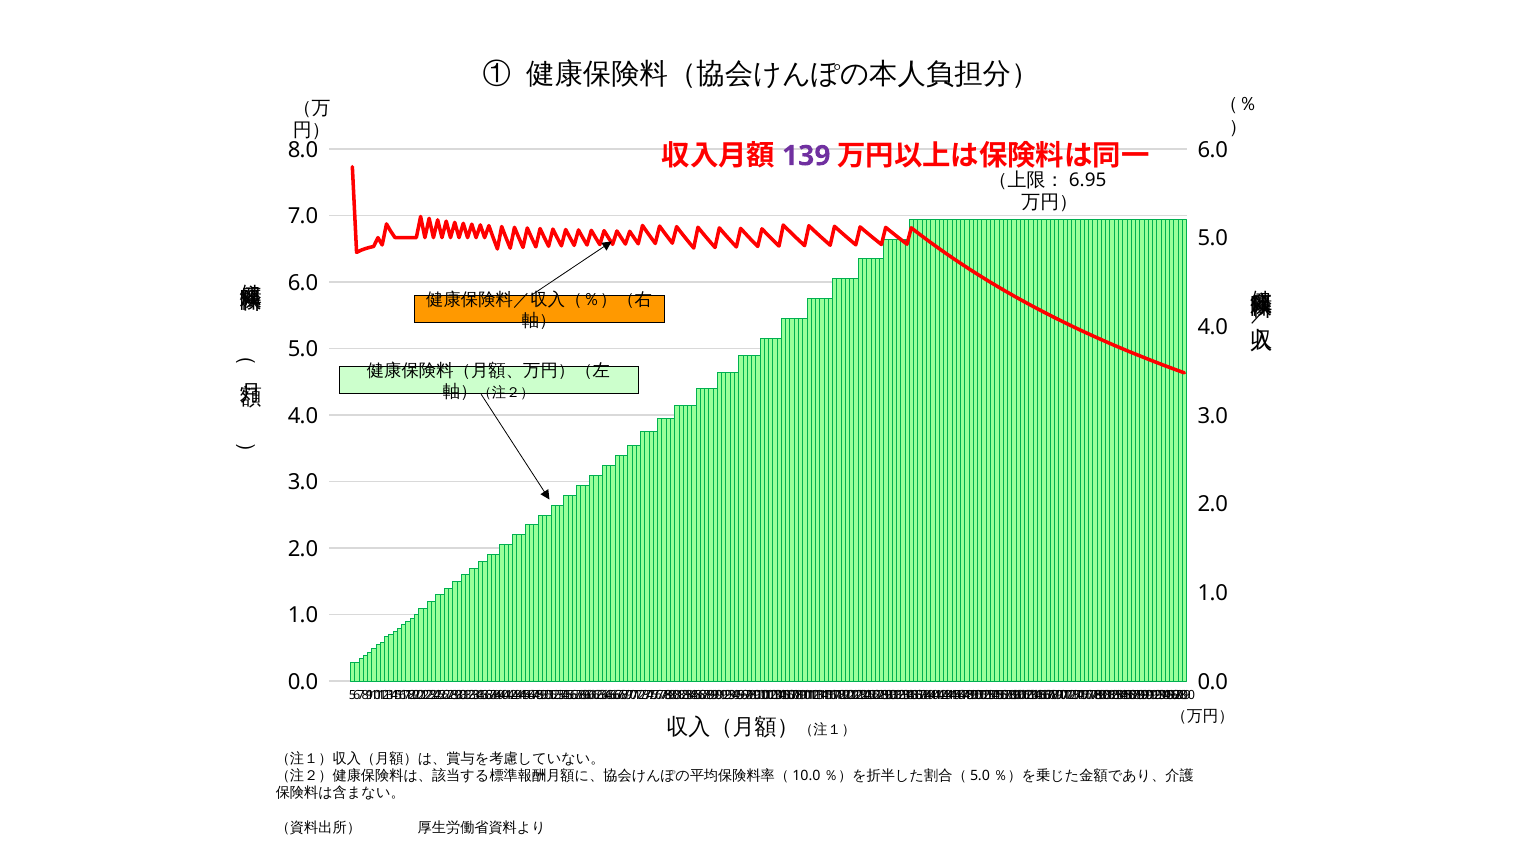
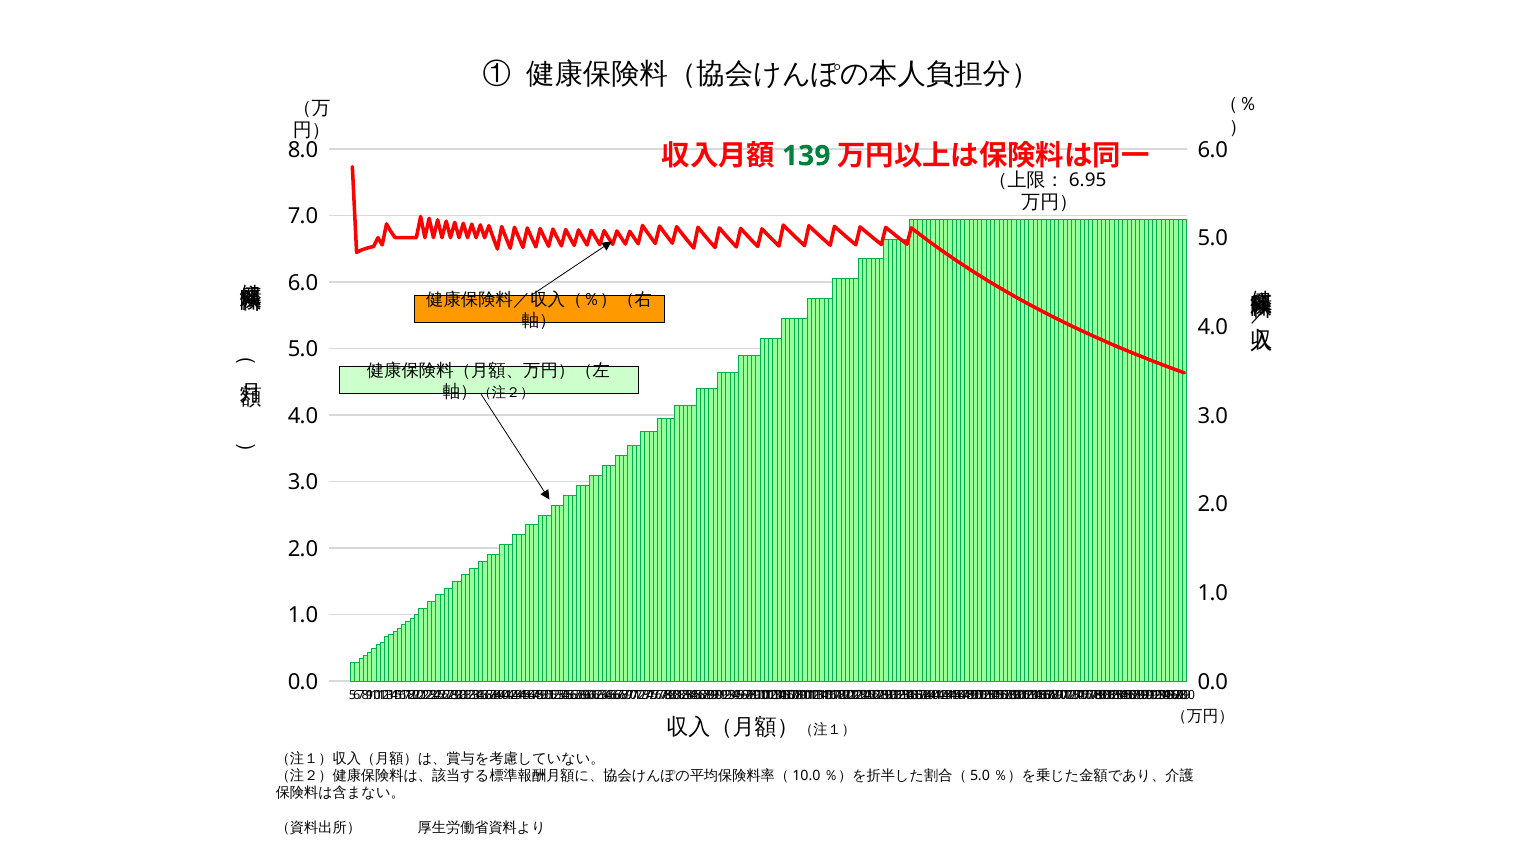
139 at (806, 156) colour: purple -> green
